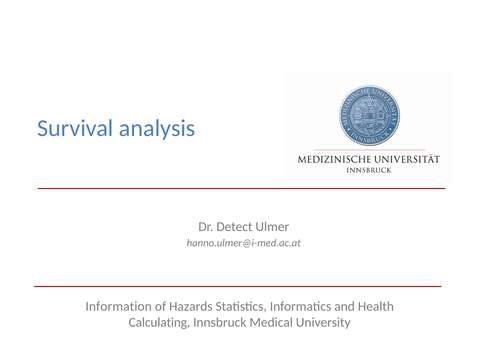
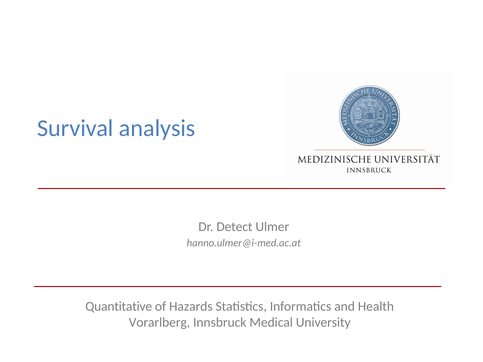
Information: Information -> Quantitative
Calculating: Calculating -> Vorarlberg
